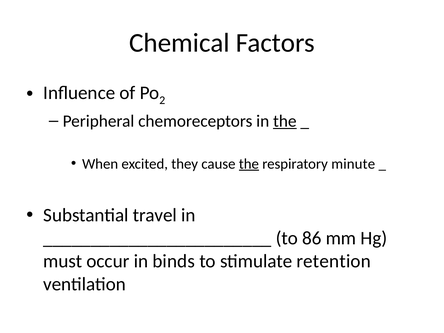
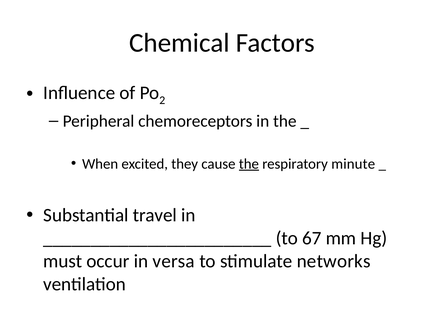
the at (285, 121) underline: present -> none
86: 86 -> 67
binds: binds -> versa
retention: retention -> networks
